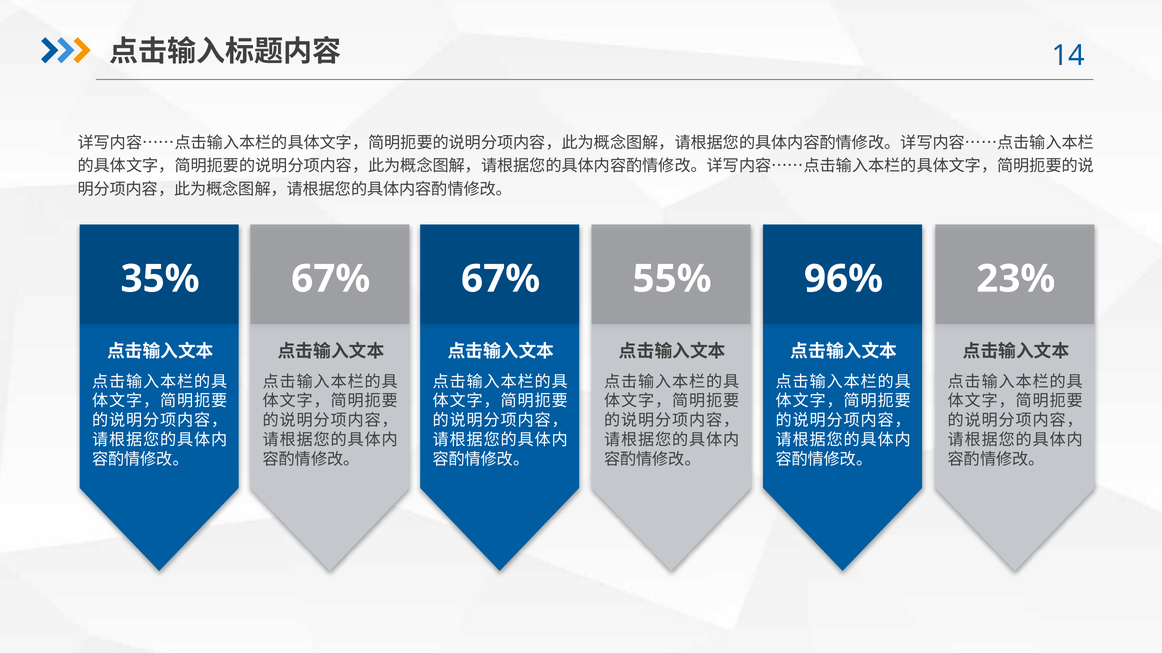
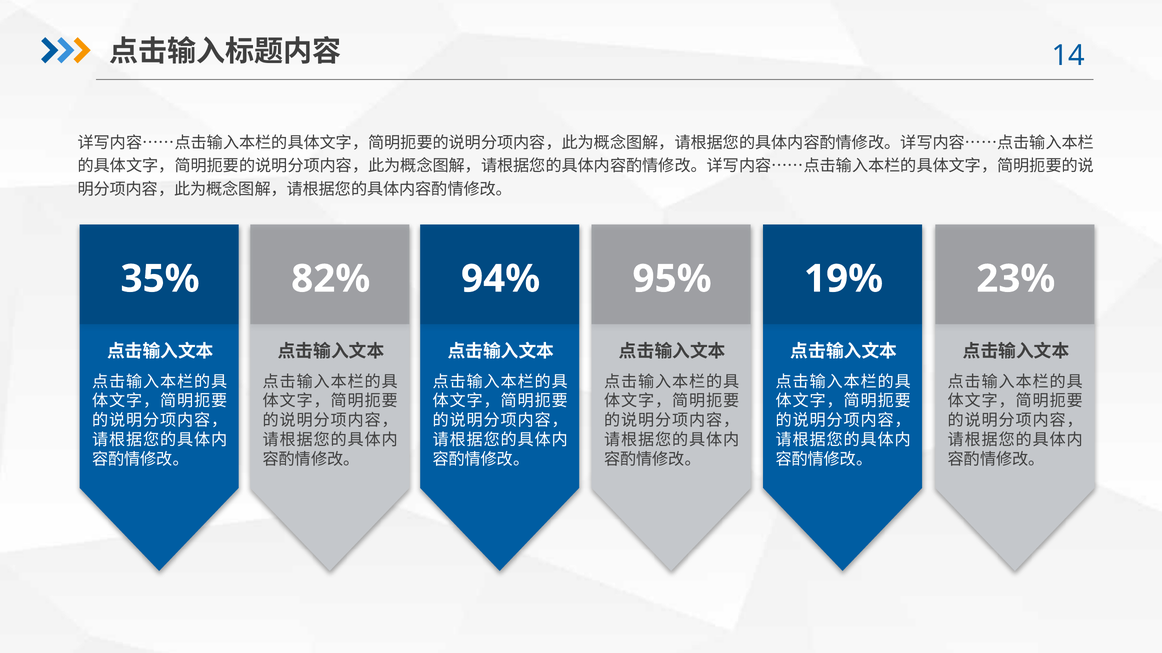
67% at (331, 279): 67% -> 82%
67% at (501, 279): 67% -> 94%
55%: 55% -> 95%
96%: 96% -> 19%
